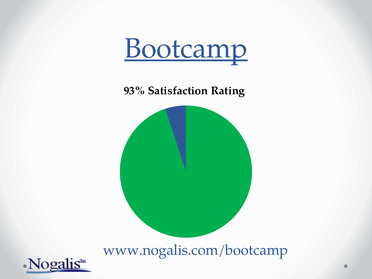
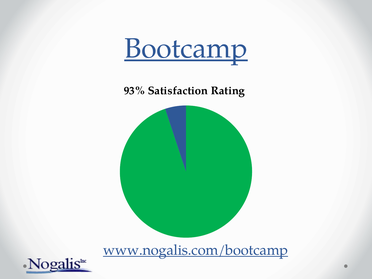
www.nogalis.com/bootcamp underline: none -> present
